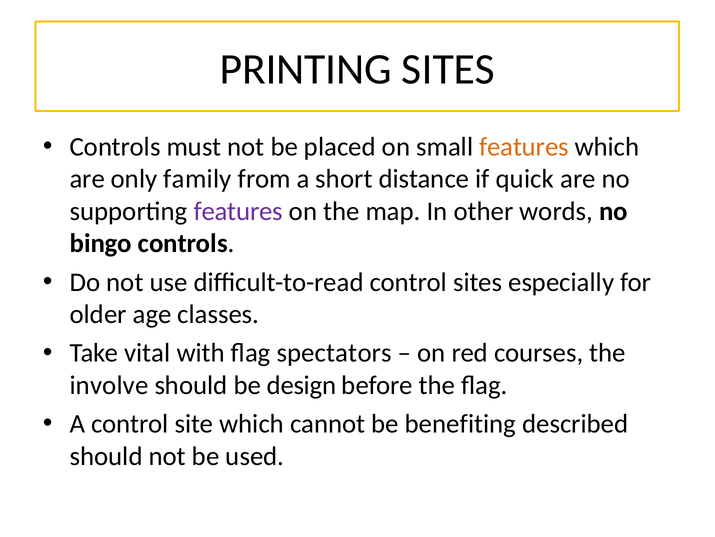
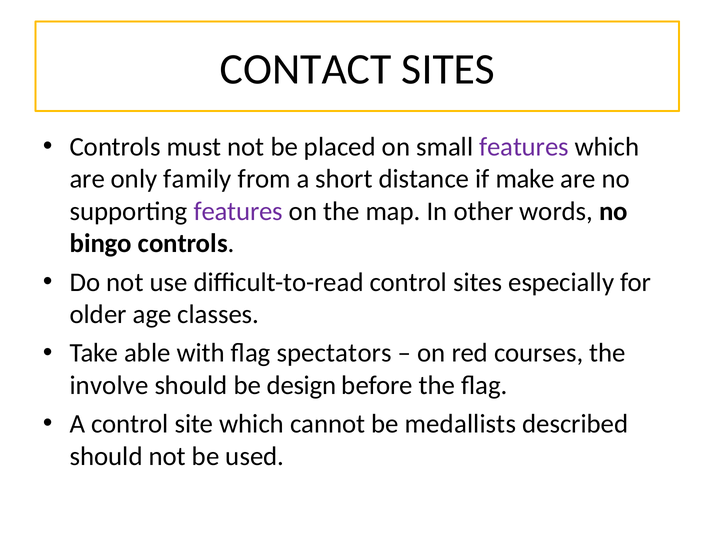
PRINTING: PRINTING -> CONTACT
features at (524, 147) colour: orange -> purple
quick: quick -> make
vital: vital -> able
benefiting: benefiting -> medallists
